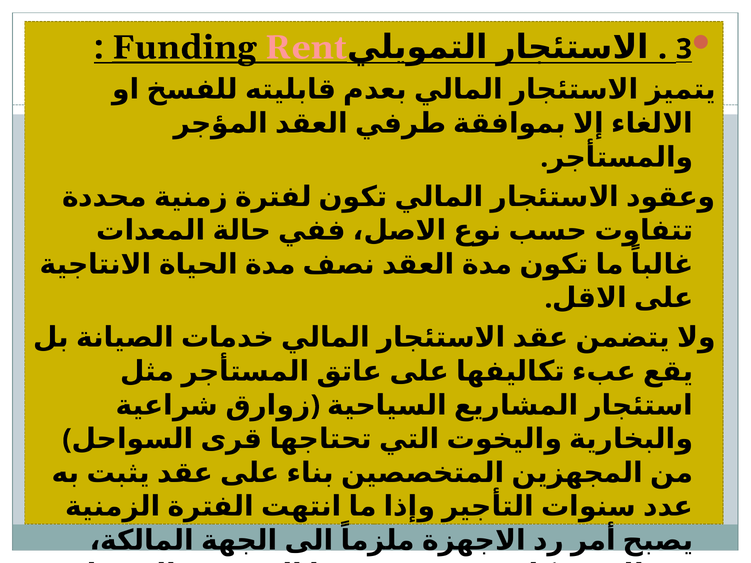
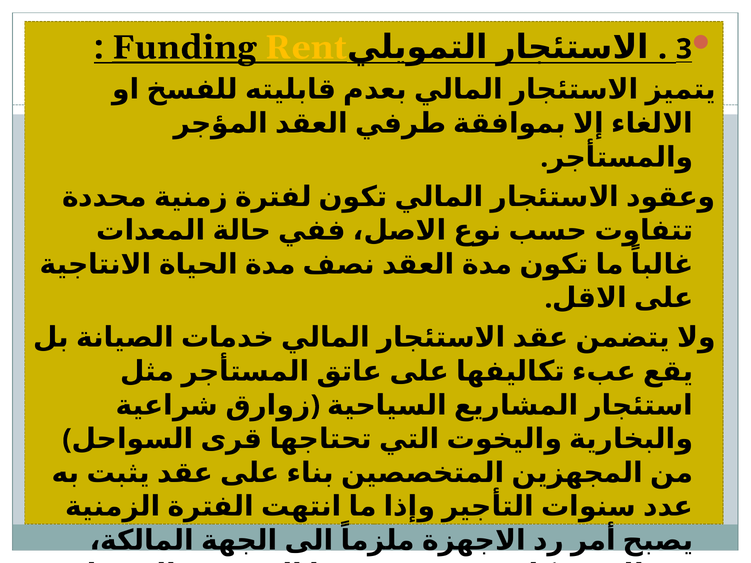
Rent colour: pink -> yellow
